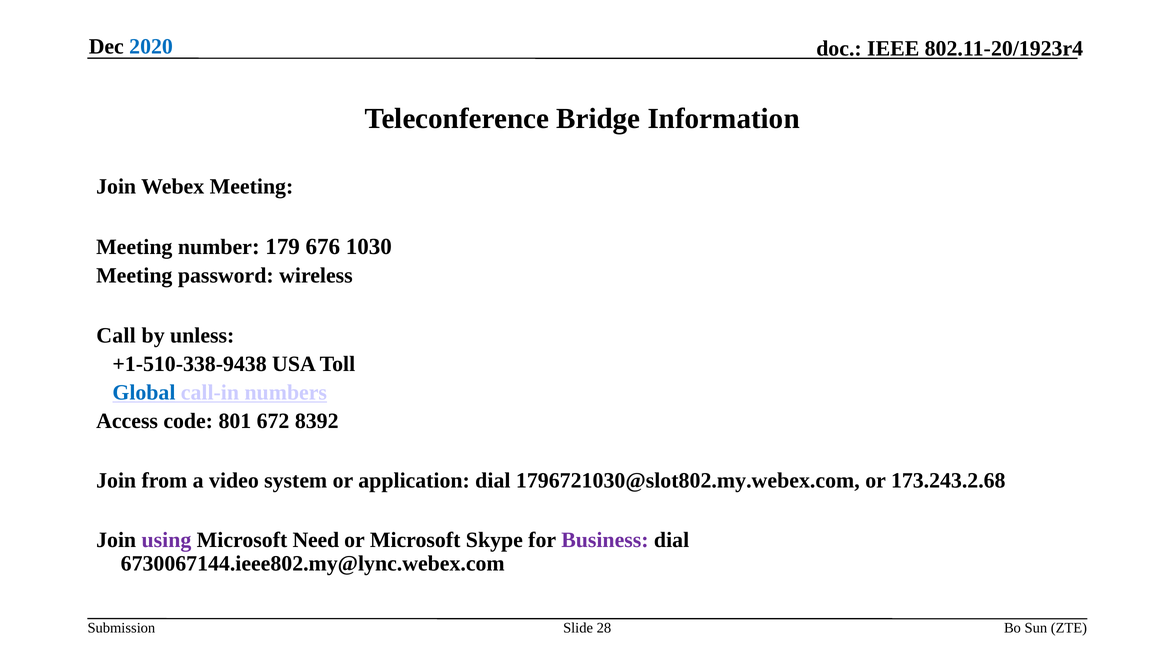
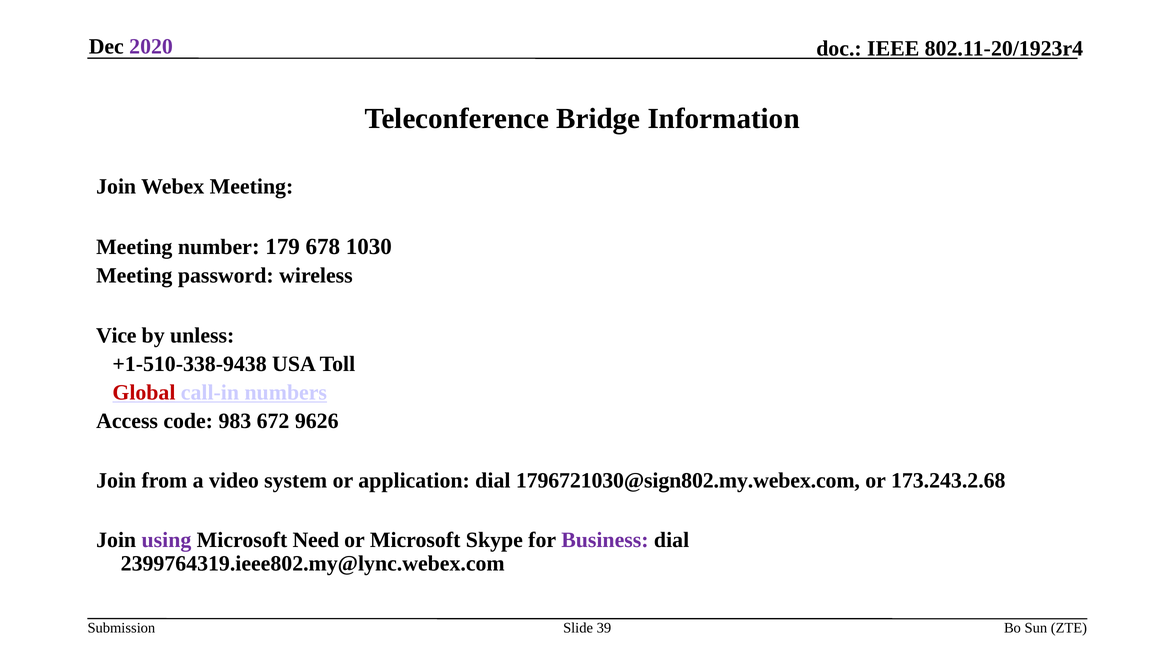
2020 colour: blue -> purple
676: 676 -> 678
Call: Call -> Vice
Global colour: blue -> red
801: 801 -> 983
8392: 8392 -> 9626
1796721030@slot802.my.webex.com: 1796721030@slot802.my.webex.com -> 1796721030@sign802.my.webex.com
6730067144.ieee802.my@lync.webex.com: 6730067144.ieee802.my@lync.webex.com -> 2399764319.ieee802.my@lync.webex.com
28: 28 -> 39
